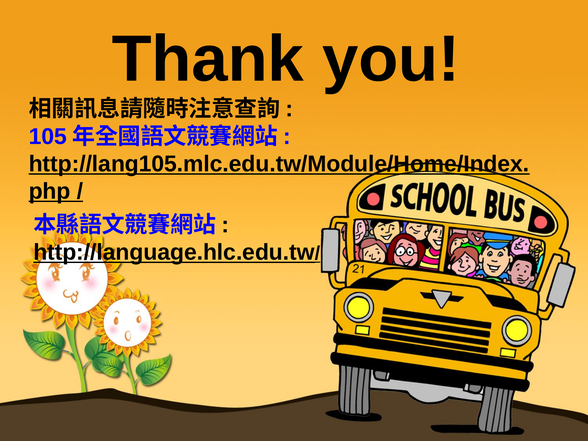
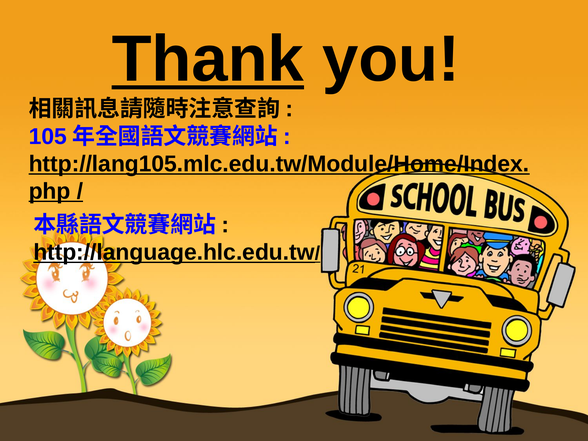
Thank underline: none -> present
